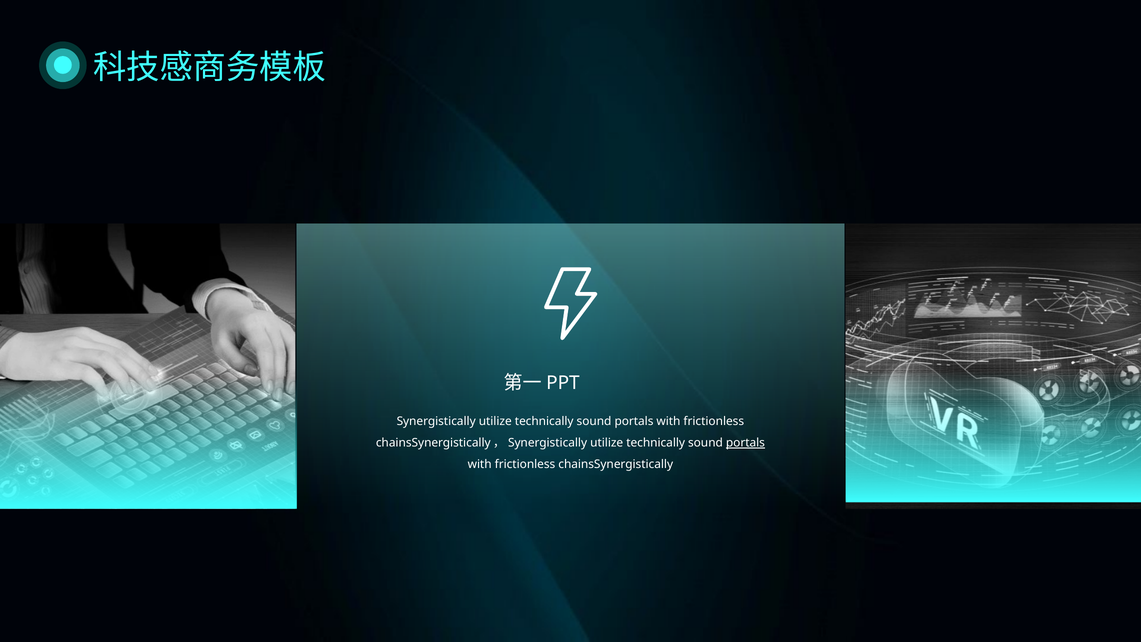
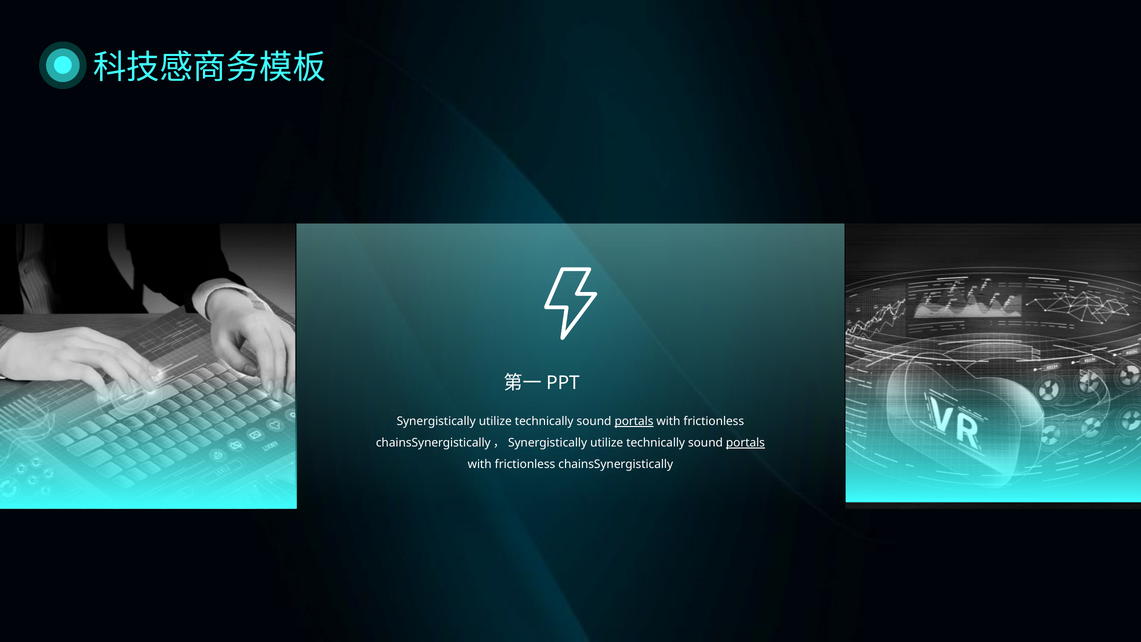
portals at (634, 421) underline: none -> present
